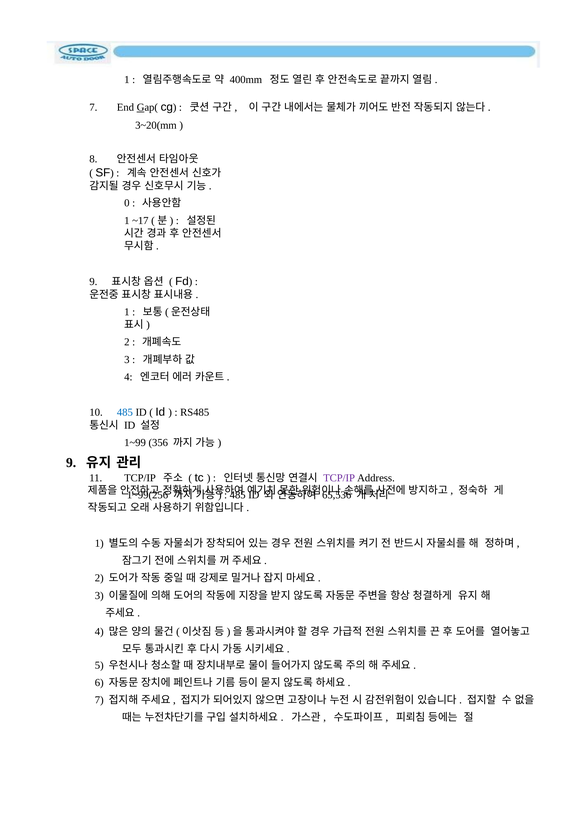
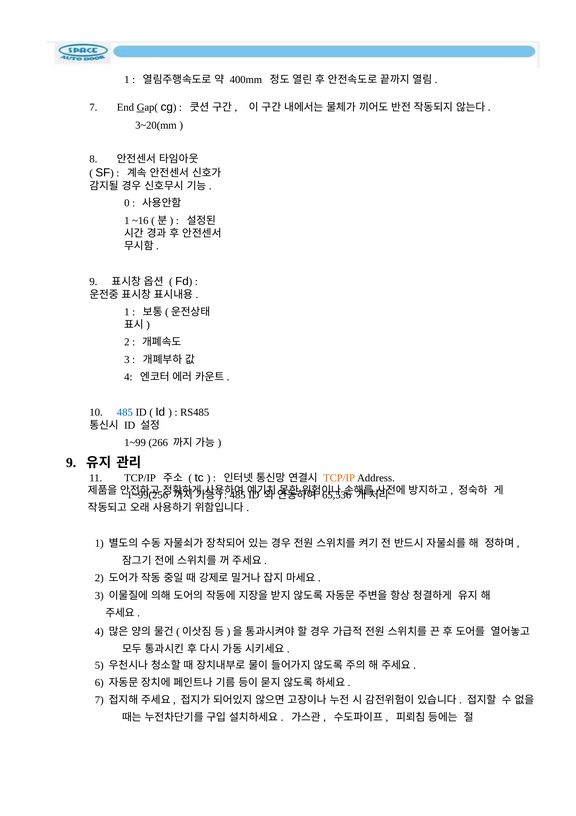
~17: ~17 -> ~16
356: 356 -> 266
TCP/IP at (339, 478) colour: purple -> orange
